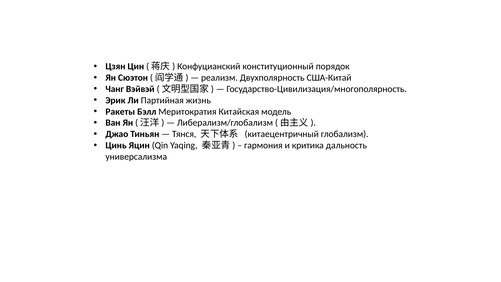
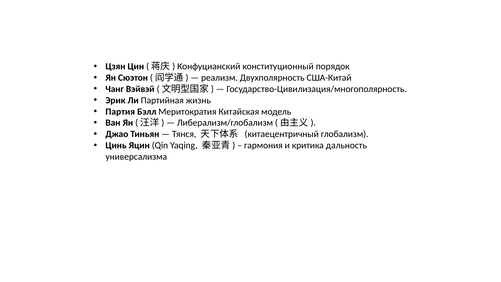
Ракеты: Ракеты -> Партия
